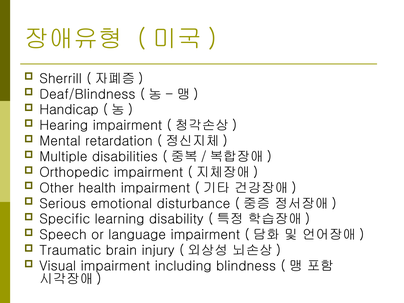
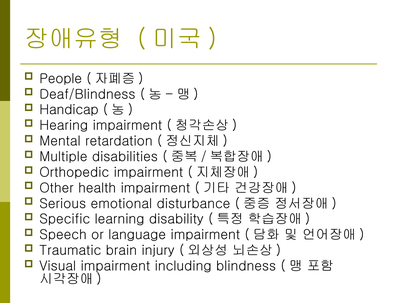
Sherrill: Sherrill -> People
